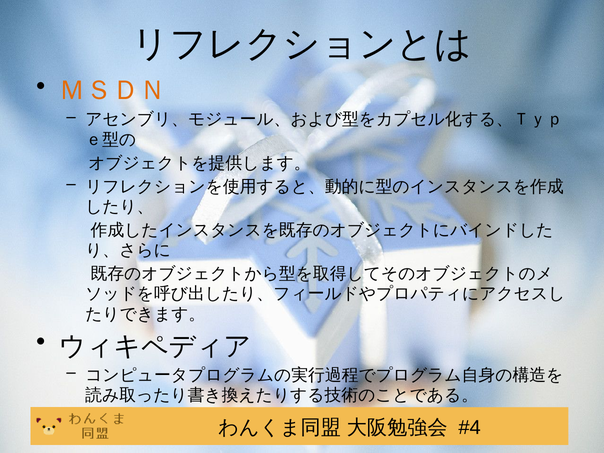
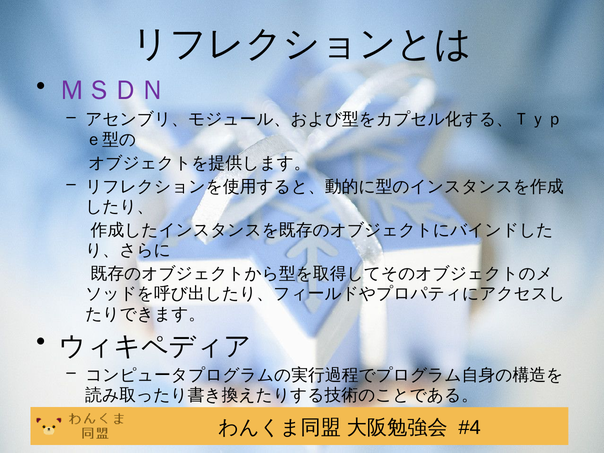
ＭＳＤＮ colour: orange -> purple
